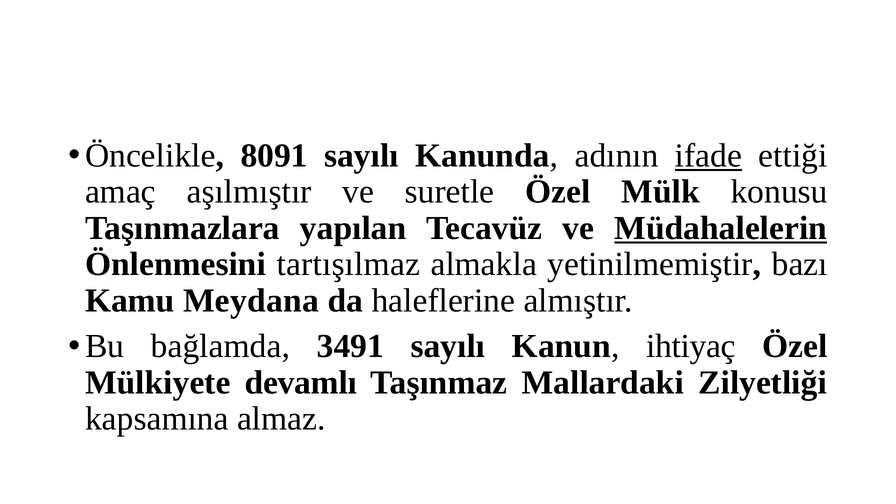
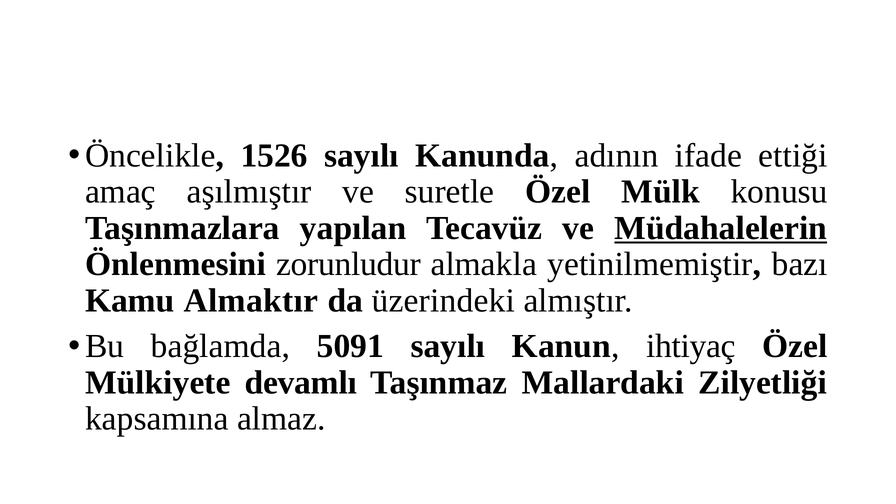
8091: 8091 -> 1526
ifade underline: present -> none
tartışılmaz: tartışılmaz -> zorunludur
Meydana: Meydana -> Almaktır
haleflerine: haleflerine -> üzerindeki
3491: 3491 -> 5091
